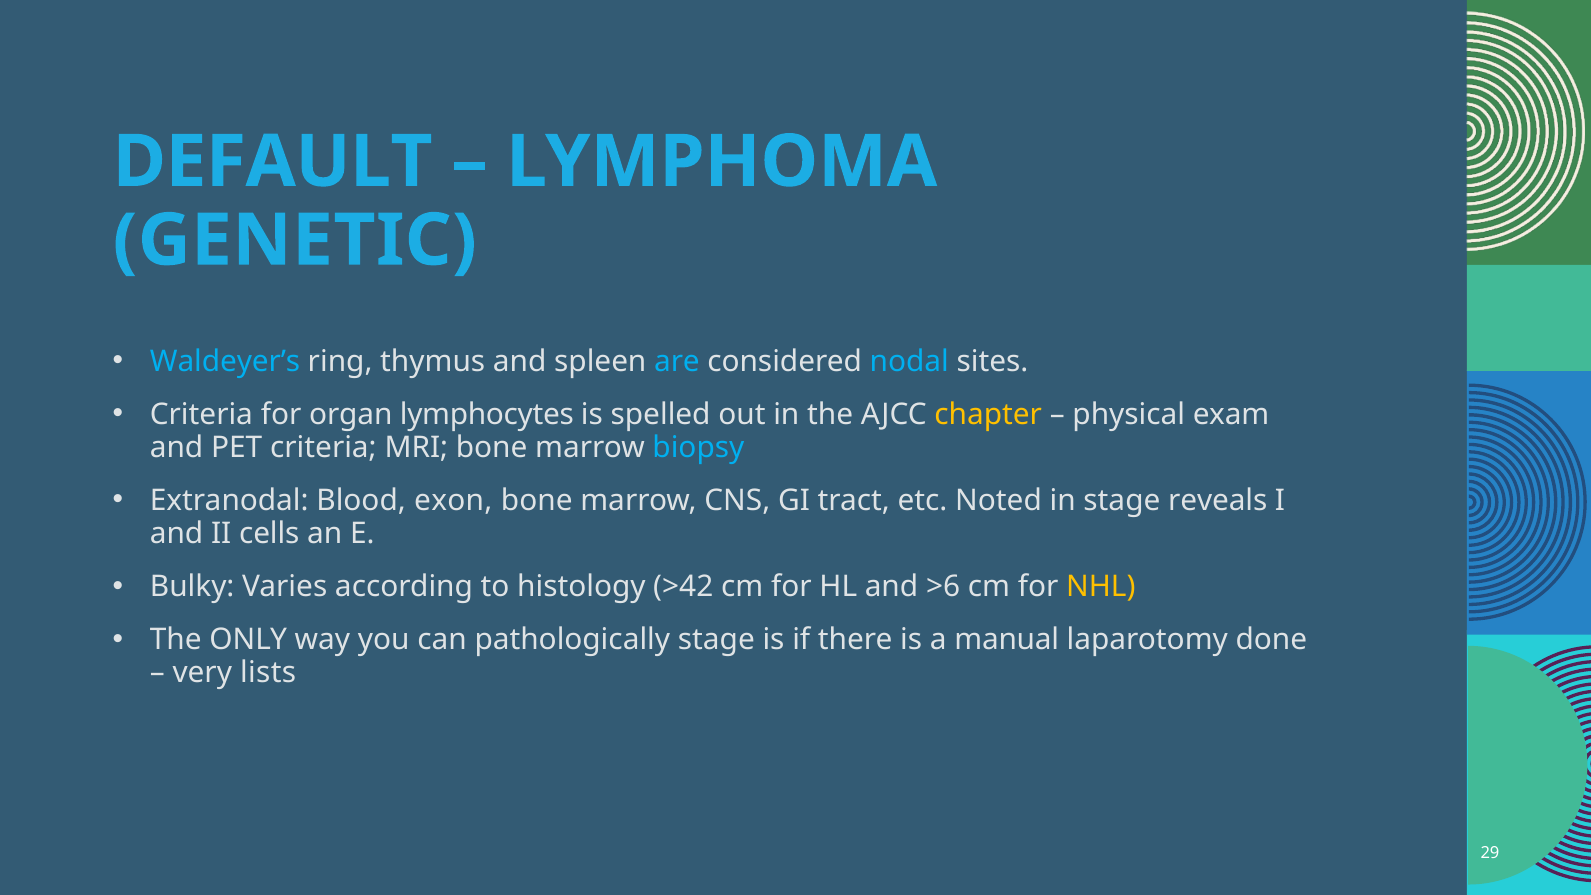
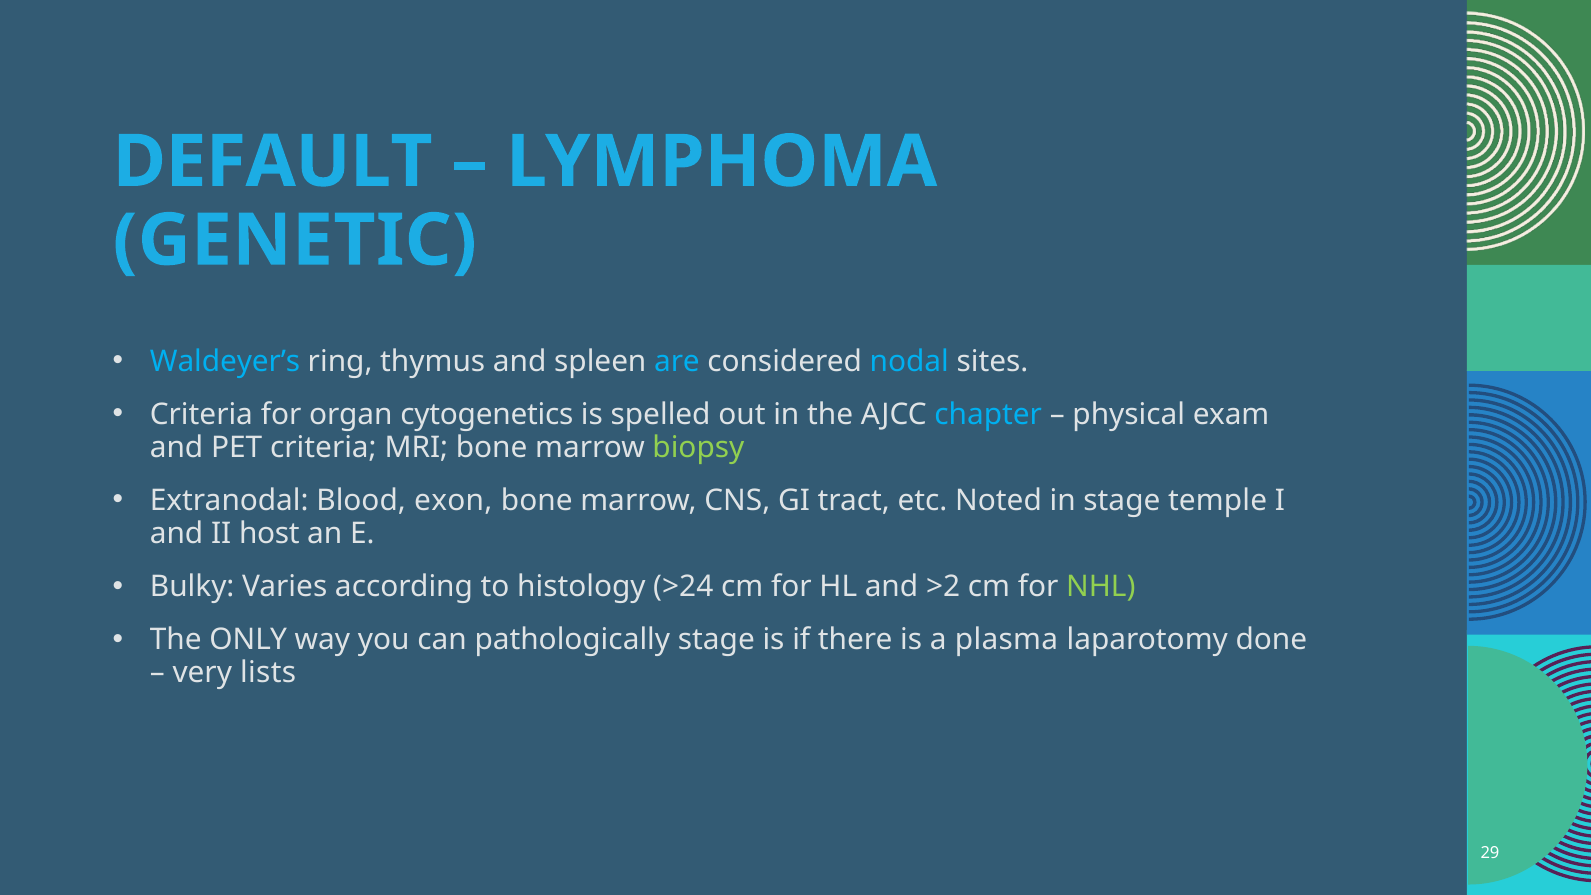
lymphocytes: lymphocytes -> cytogenetics
chapter colour: yellow -> light blue
biopsy colour: light blue -> light green
reveals: reveals -> temple
cells: cells -> host
>42: >42 -> >24
>6: >6 -> >2
NHL colour: yellow -> light green
manual: manual -> plasma
